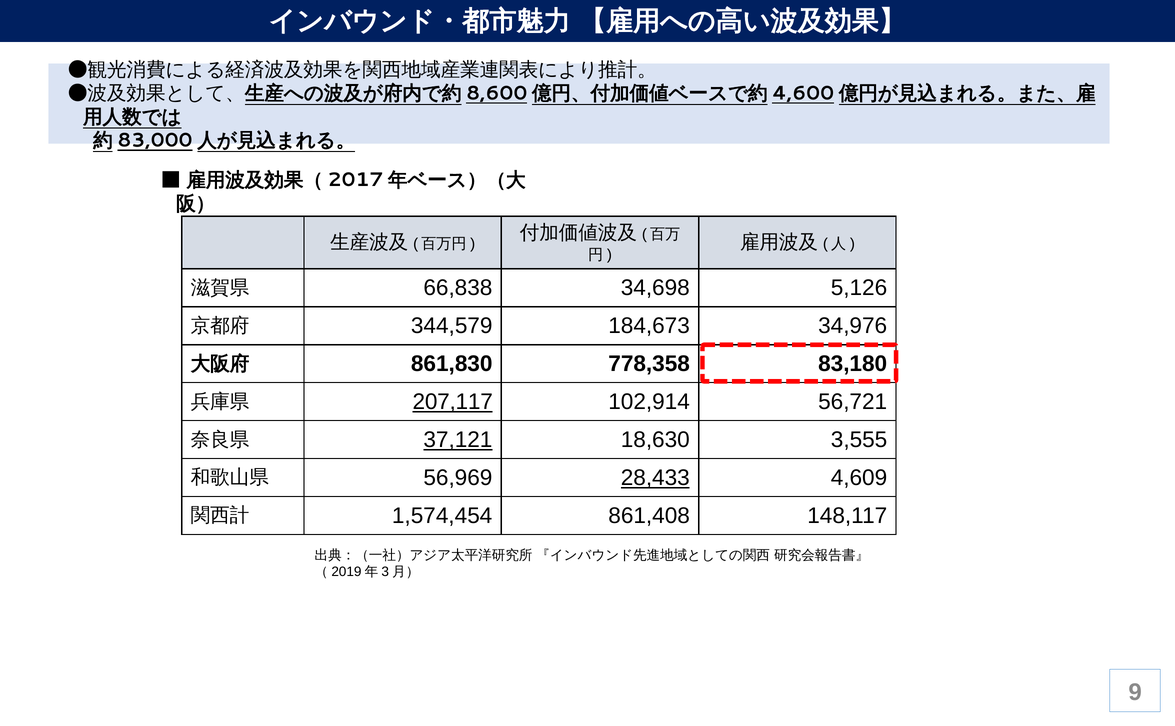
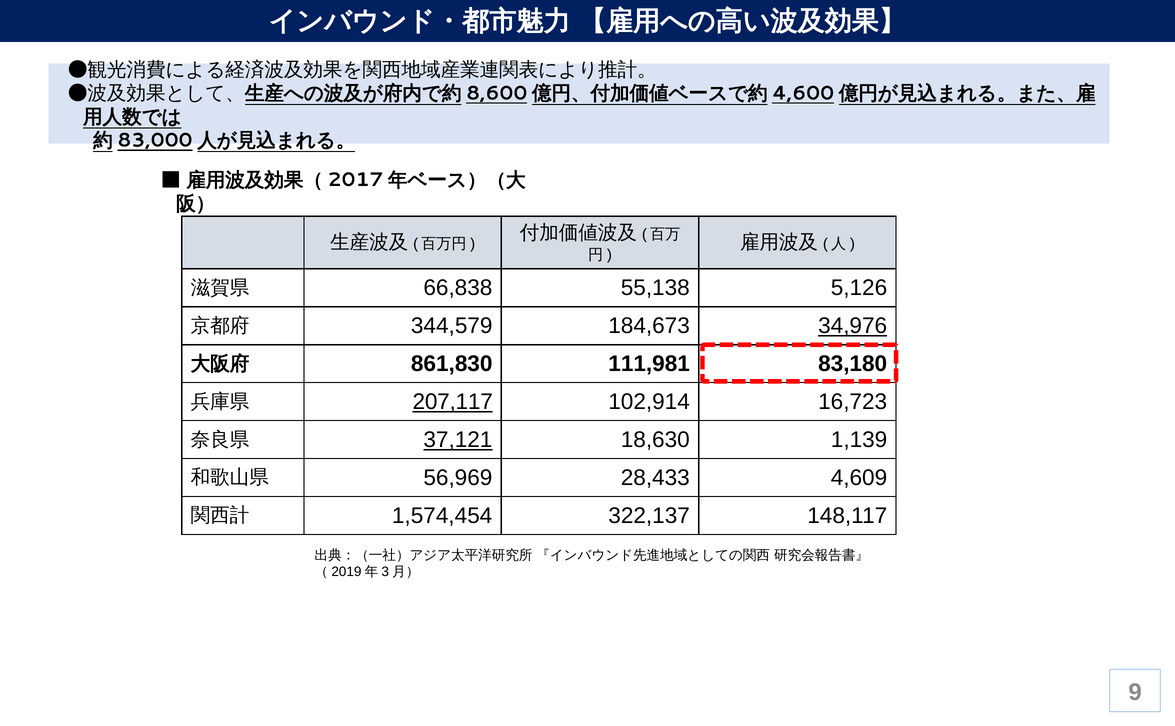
34,698: 34,698 -> 55,138
34,976 underline: none -> present
778,358: 778,358 -> 111,981
56,721: 56,721 -> 16,723
3,555: 3,555 -> 1,139
28,433 underline: present -> none
861,408: 861,408 -> 322,137
